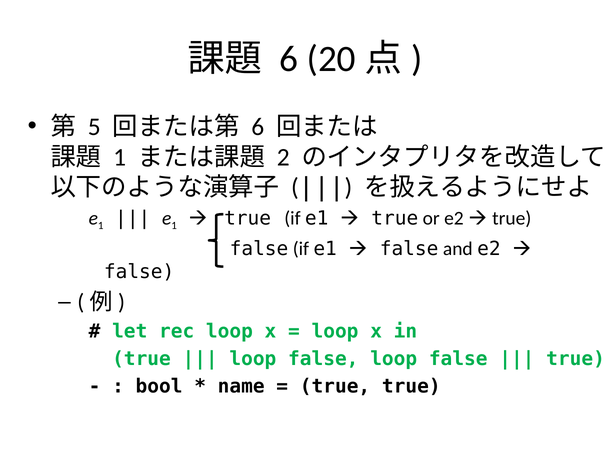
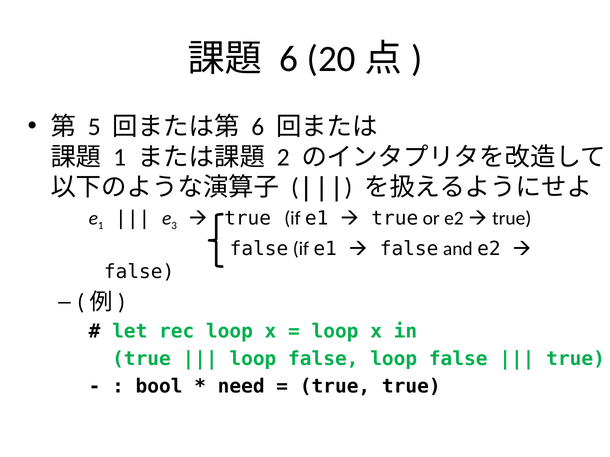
1 at (174, 226): 1 -> 3
name: name -> need
